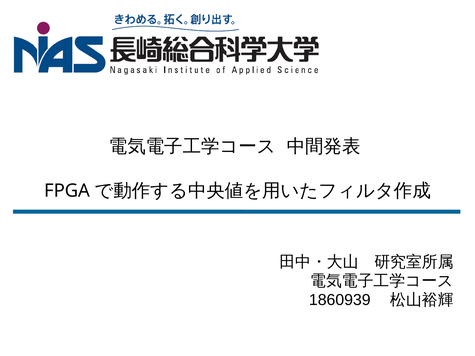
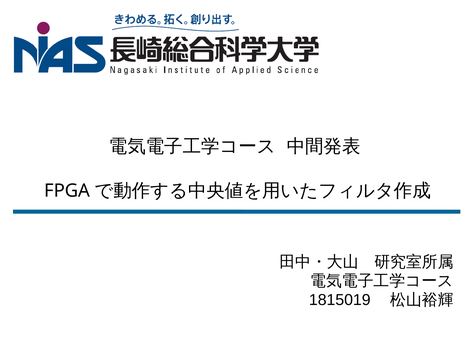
1860939: 1860939 -> 1815019
